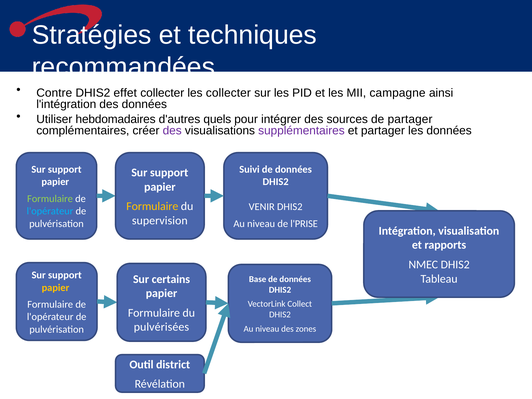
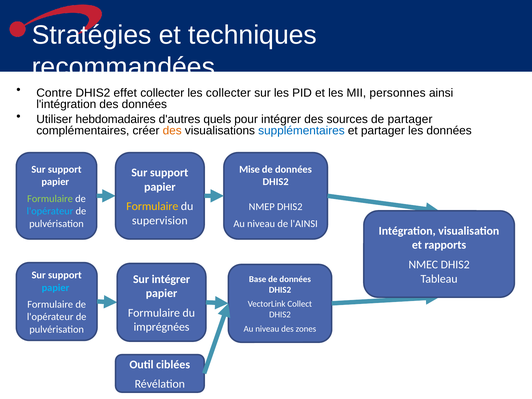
campagne: campagne -> personnes
des at (172, 131) colour: purple -> orange
supplémentaires colour: purple -> blue
Suivi: Suivi -> Mise
VENIR: VENIR -> NMEP
l'PRISE: l'PRISE -> l'AINSI
Sur certains: certains -> intégrer
papier at (55, 288) colour: yellow -> light blue
pulvérisées: pulvérisées -> imprégnées
district: district -> ciblées
